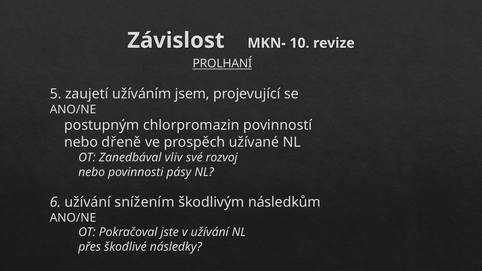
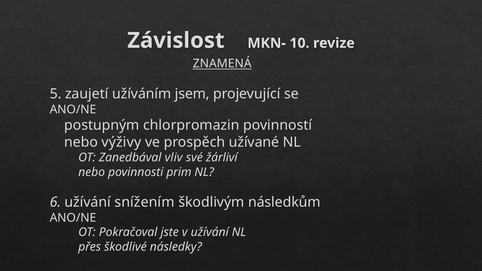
PROLHANÍ: PROLHANÍ -> ZNAMENÁ
dřeně: dřeně -> výživy
rozvoj: rozvoj -> žárliví
pásy: pásy -> prim
